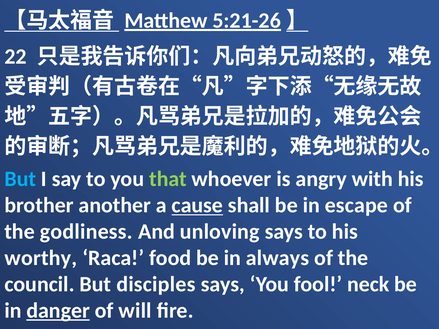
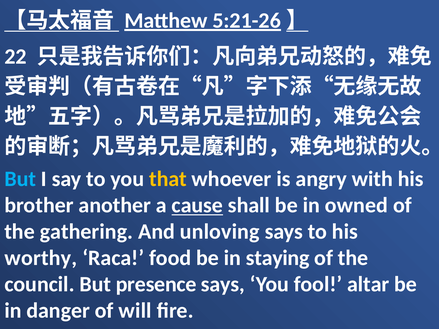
that colour: light green -> yellow
escape: escape -> owned
godliness: godliness -> gathering
always: always -> staying
disciples: disciples -> presence
neck: neck -> altar
danger underline: present -> none
